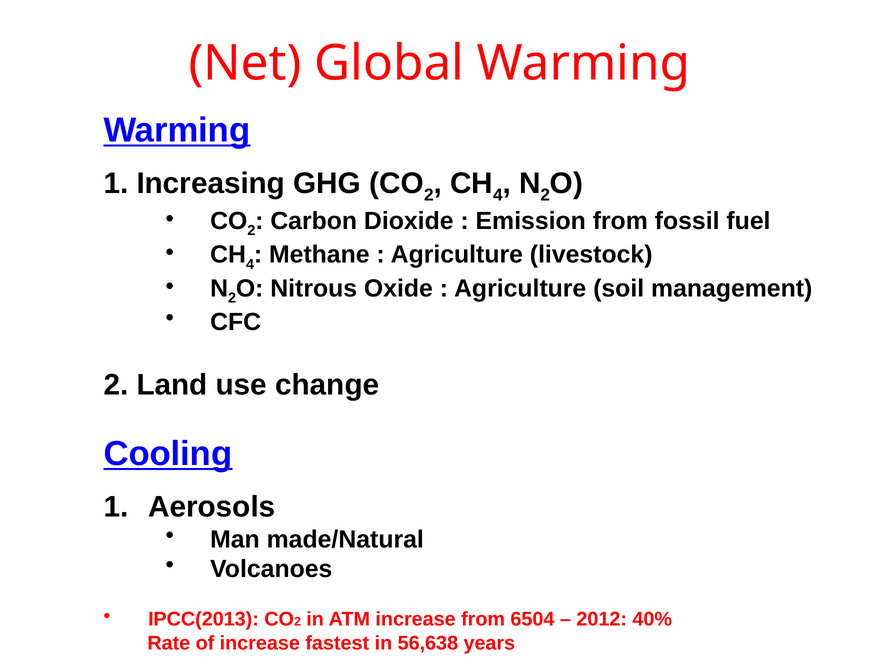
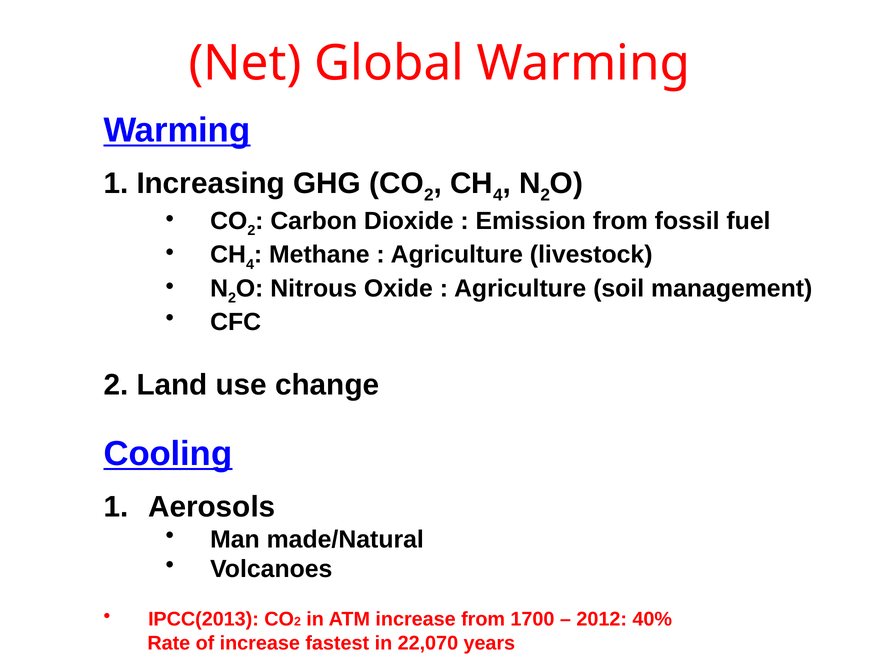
6504: 6504 -> 1700
56,638: 56,638 -> 22,070
